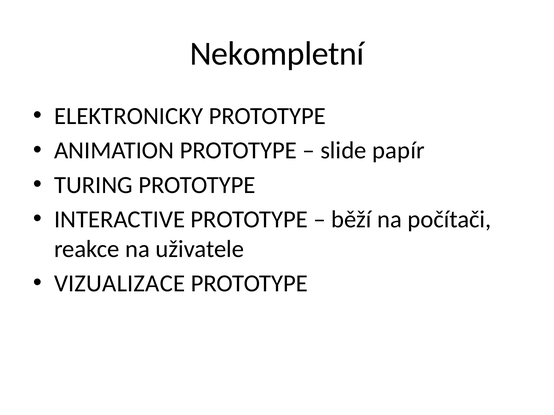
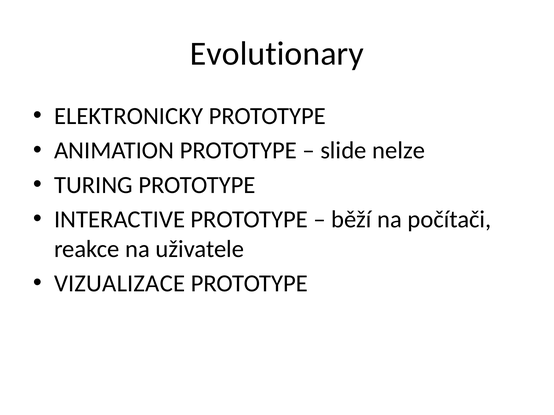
Nekompletní: Nekompletní -> Evolutionary
papír: papír -> nelze
